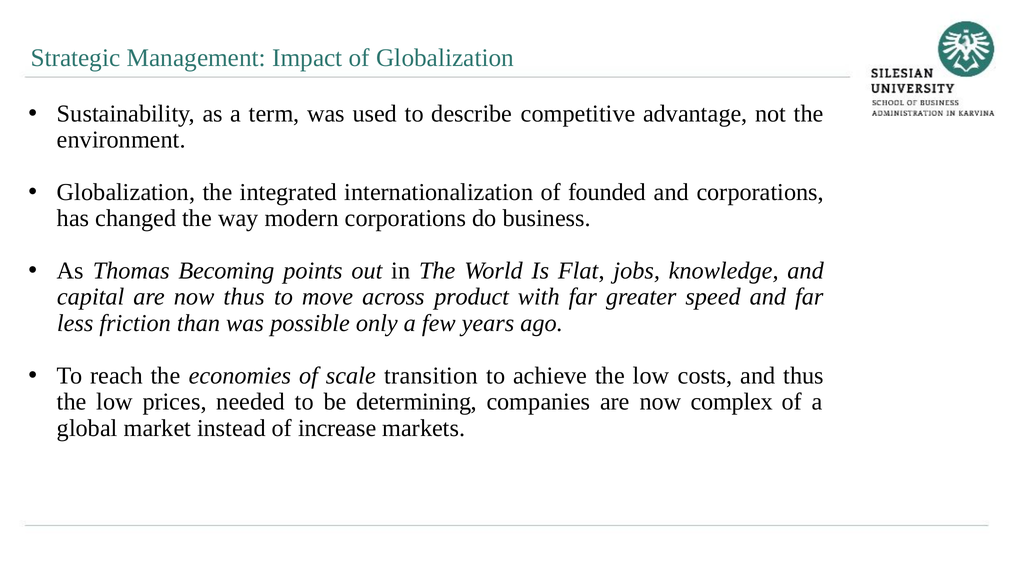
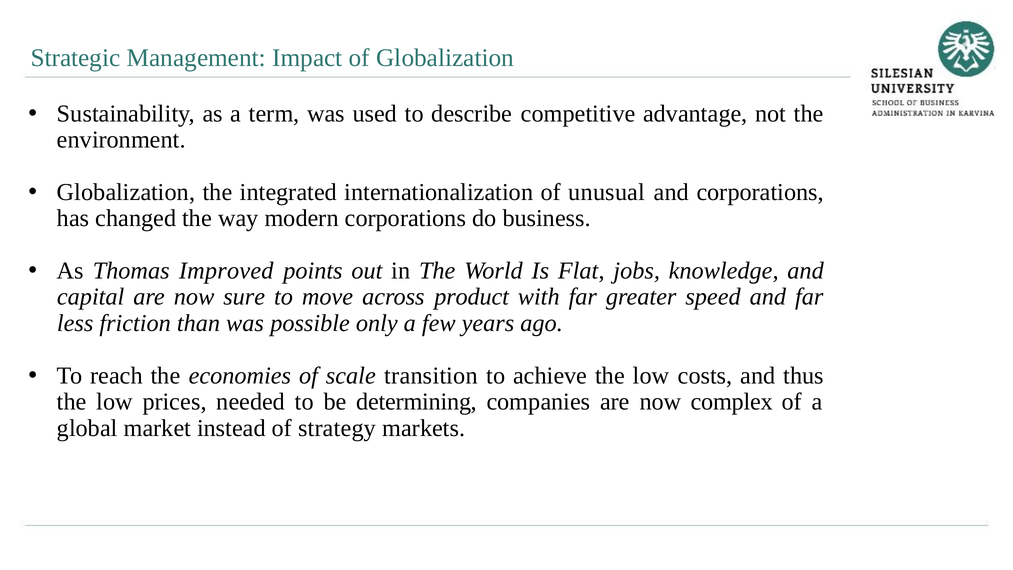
founded: founded -> unusual
Becoming: Becoming -> Improved
now thus: thus -> sure
increase: increase -> strategy
